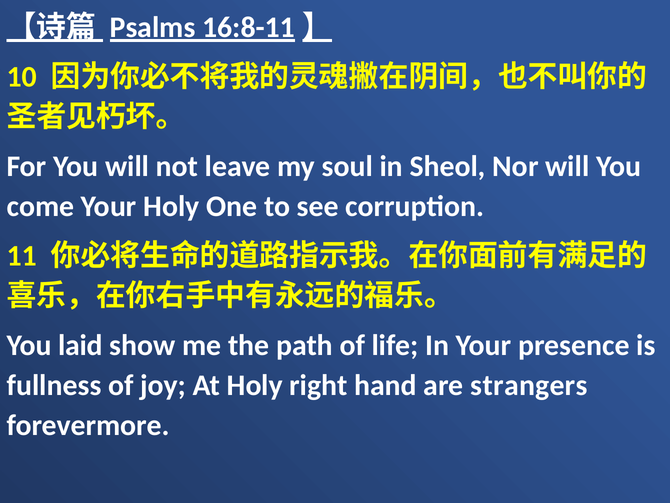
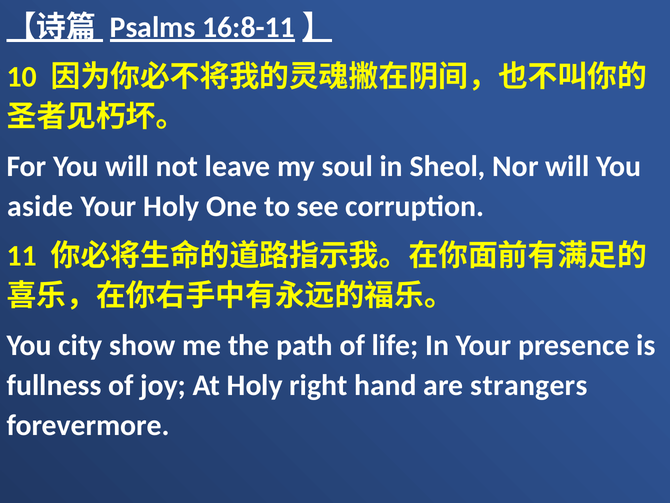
come: come -> aside
laid: laid -> city
